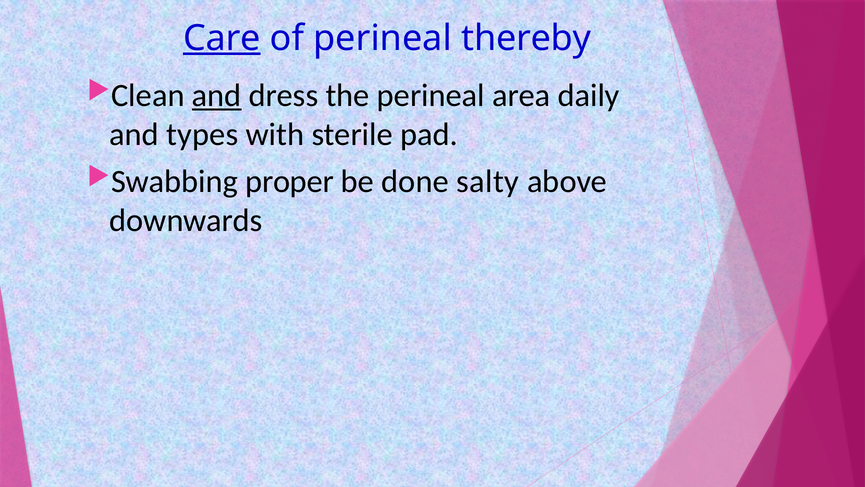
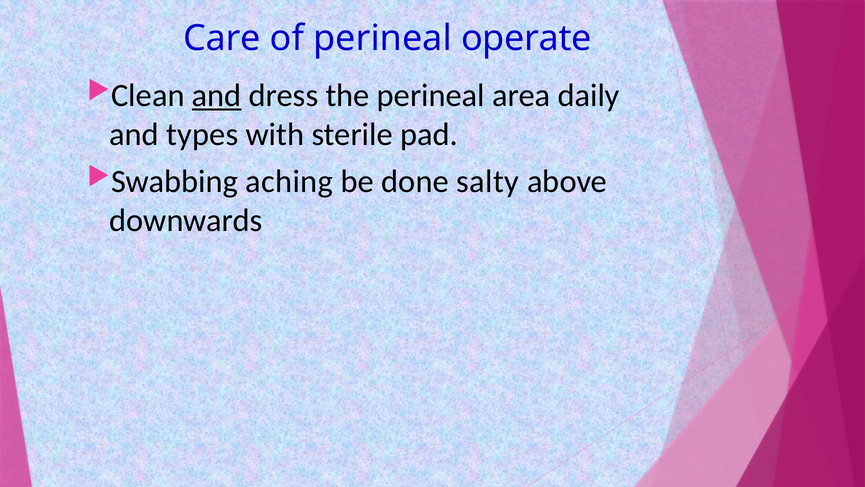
Care underline: present -> none
thereby: thereby -> operate
proper: proper -> aching
